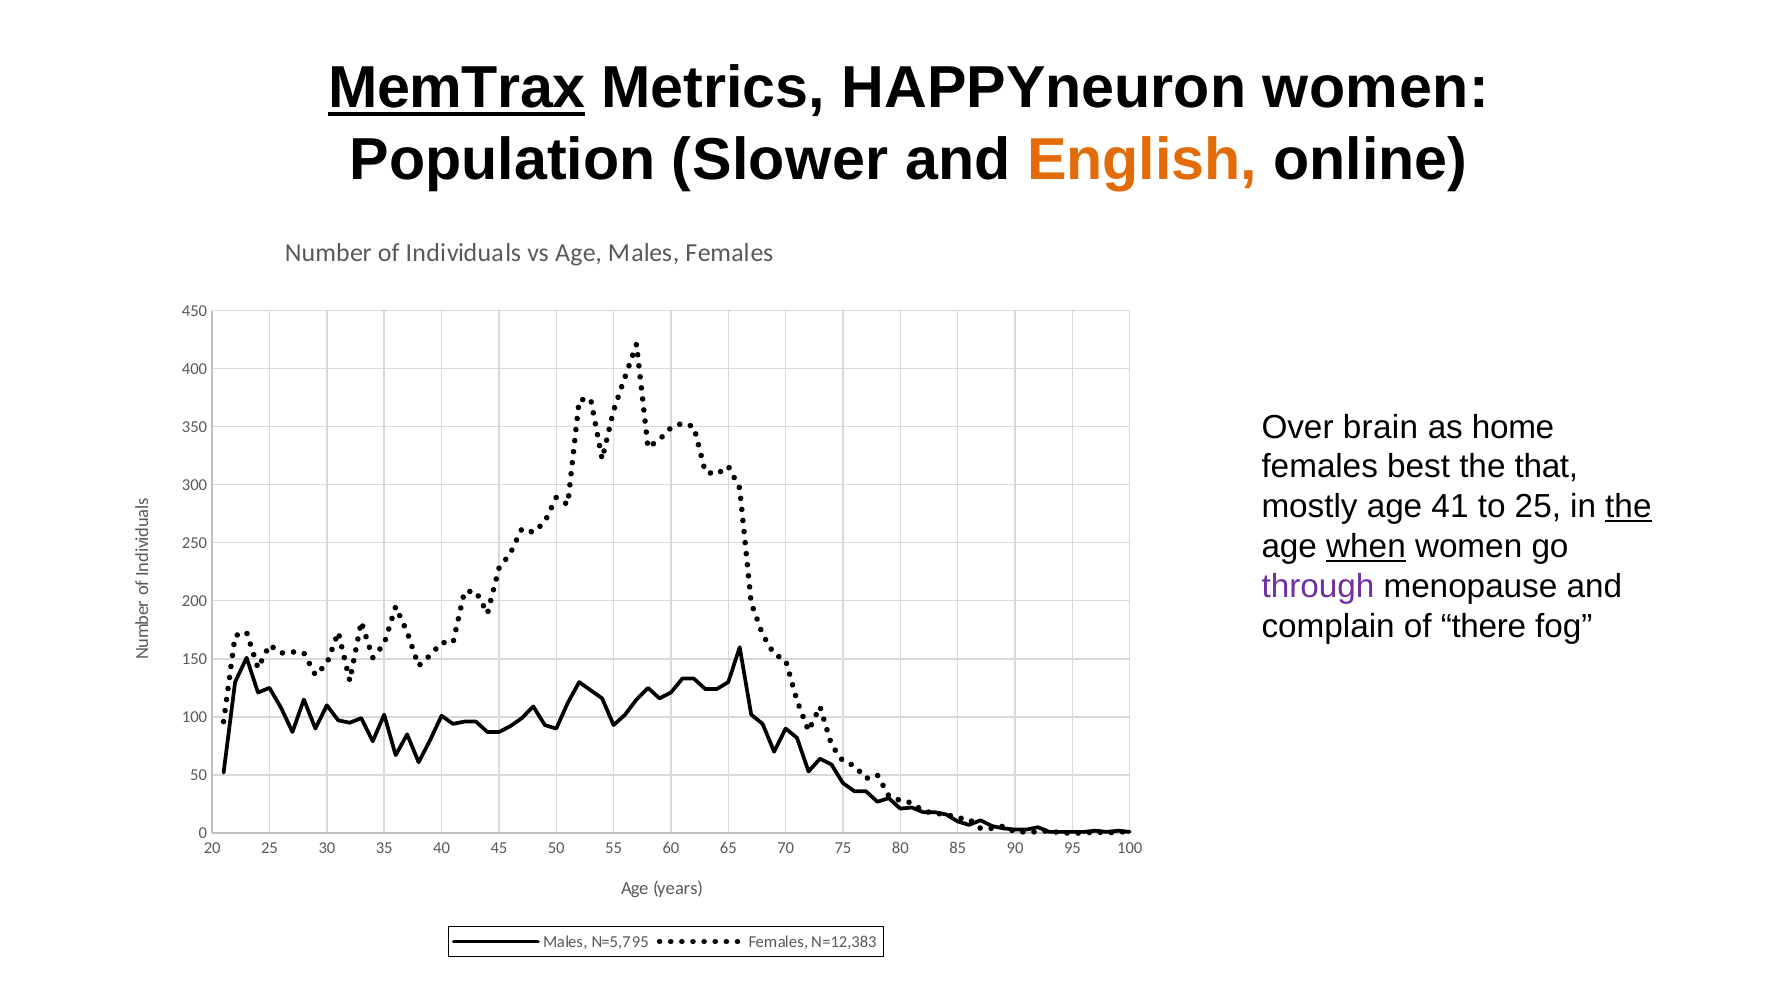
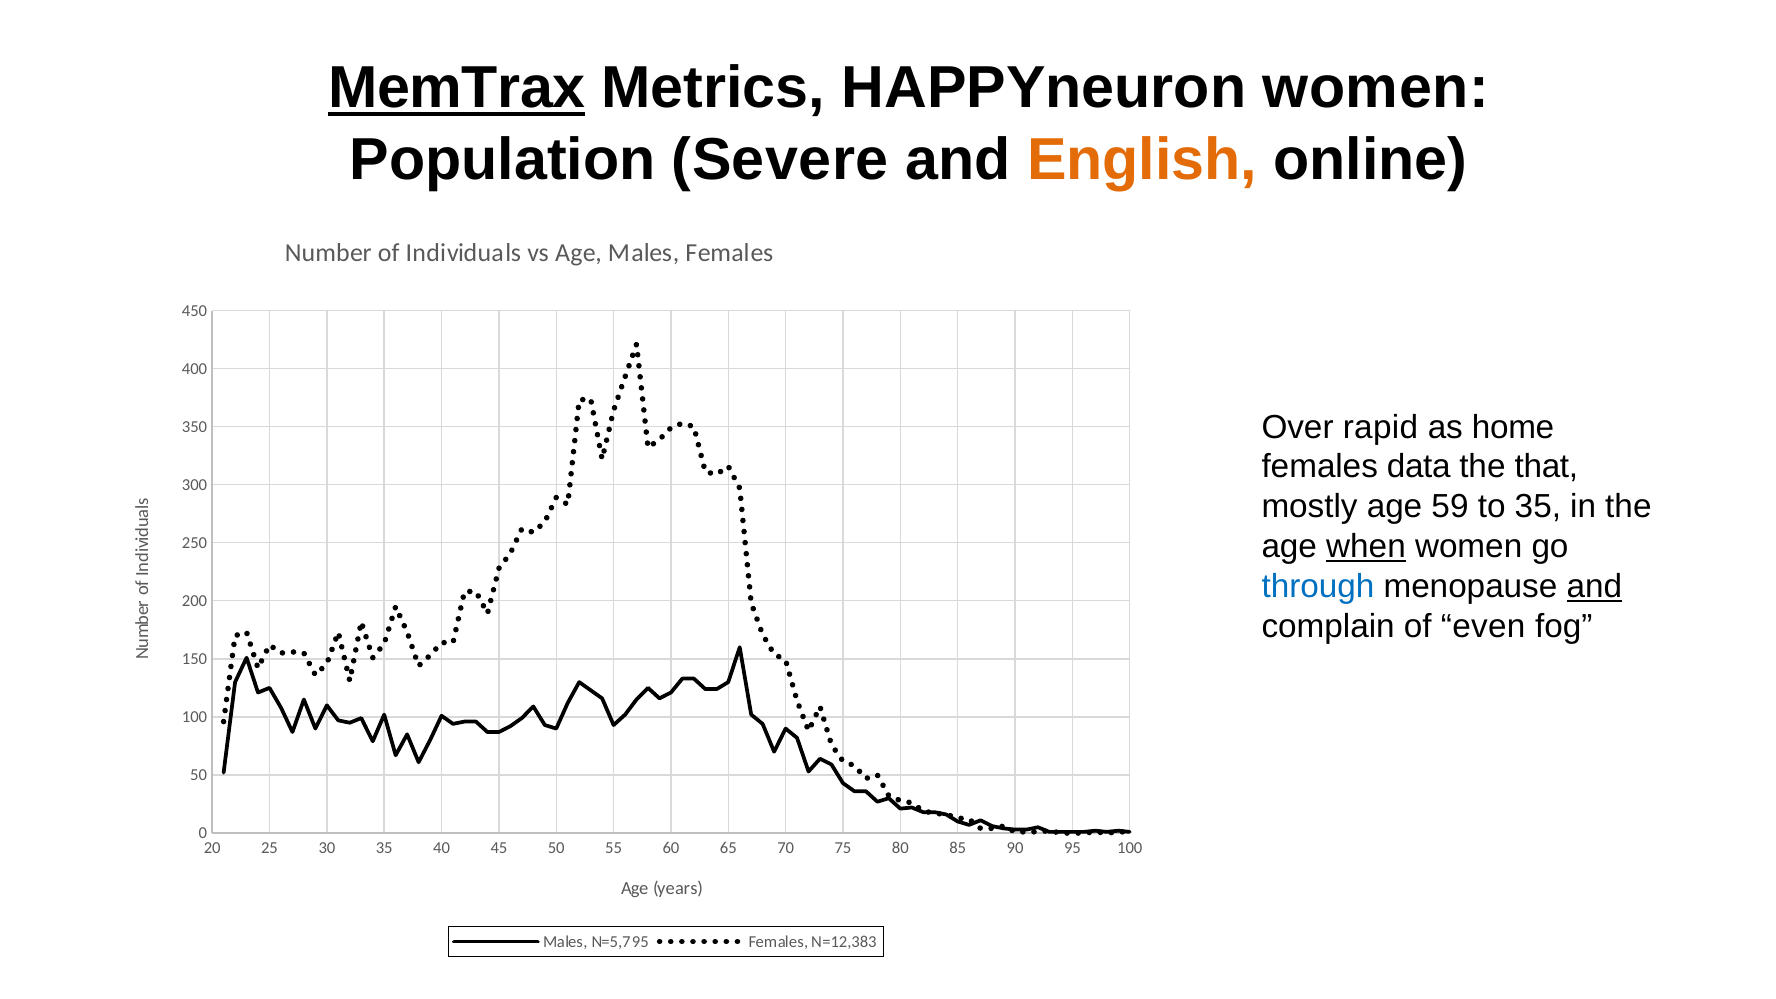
Slower: Slower -> Severe
brain: brain -> rapid
best: best -> data
41: 41 -> 59
to 25: 25 -> 35
the at (1628, 507) underline: present -> none
through colour: purple -> blue
and at (1594, 587) underline: none -> present
there: there -> even
